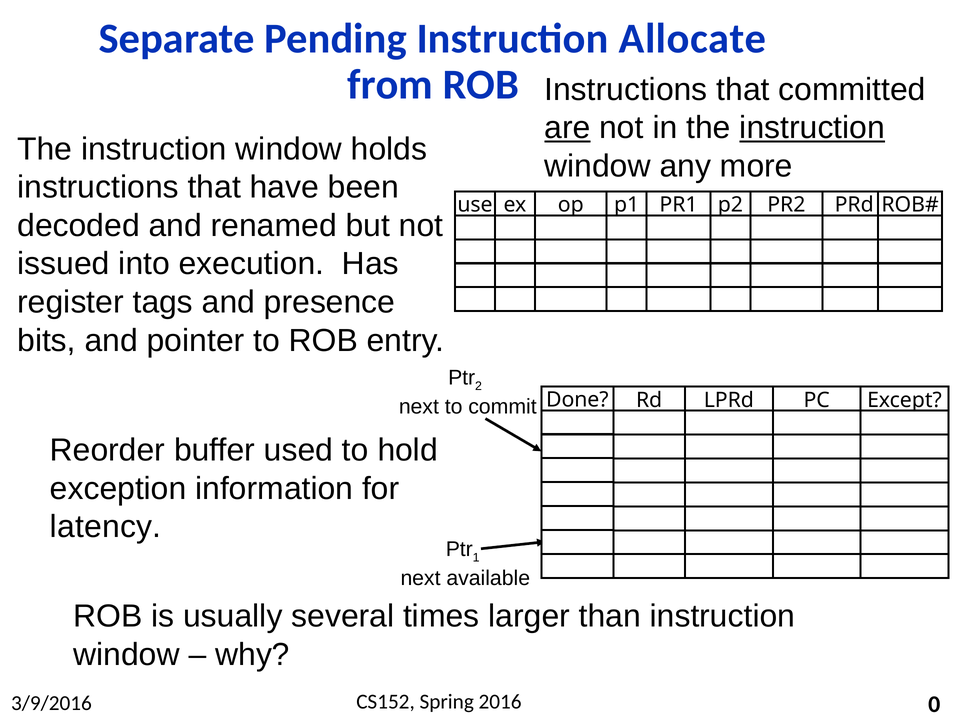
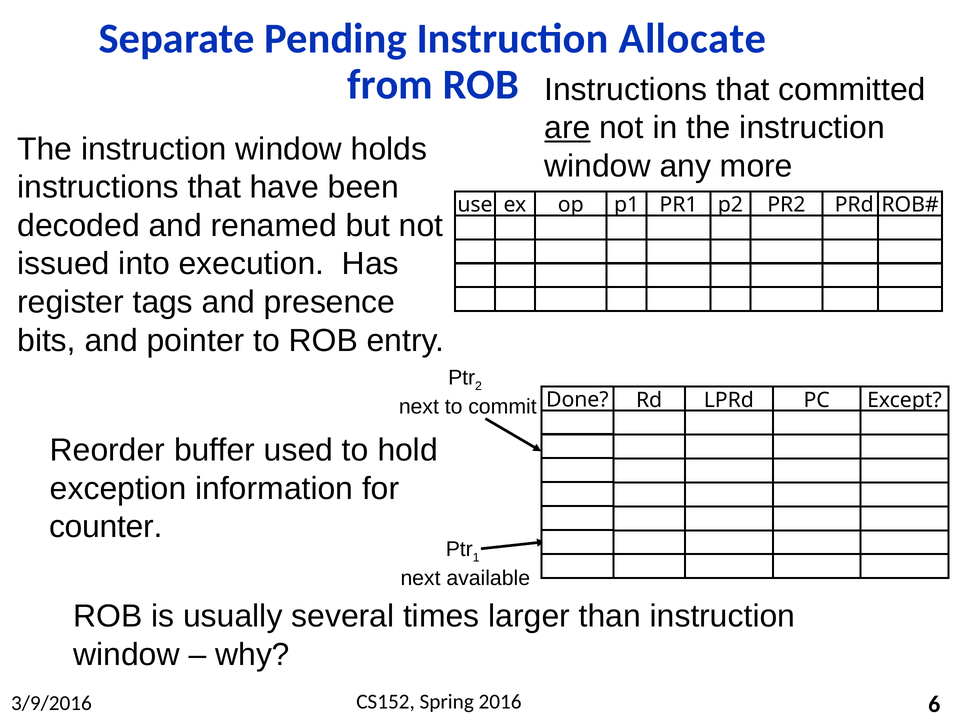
instruction at (812, 128) underline: present -> none
latency: latency -> counter
0: 0 -> 6
